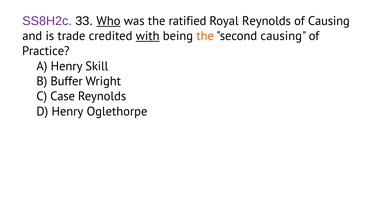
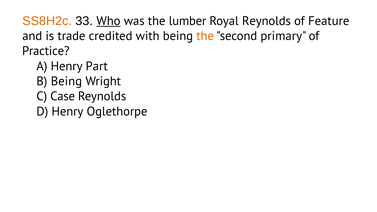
SS8H2c colour: purple -> orange
ratified: ratified -> lumber
of Causing: Causing -> Feature
with underline: present -> none
second causing: causing -> primary
Skill: Skill -> Part
B Buffer: Buffer -> Being
